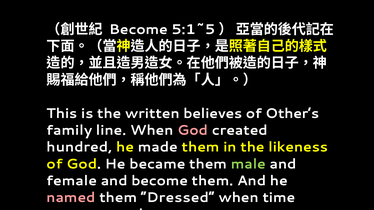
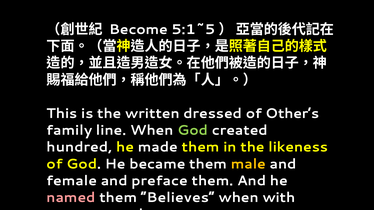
believes: believes -> dressed
God at (193, 131) colour: pink -> light green
male colour: light green -> yellow
and become: become -> preface
Dressed: Dressed -> Believes
time: time -> with
